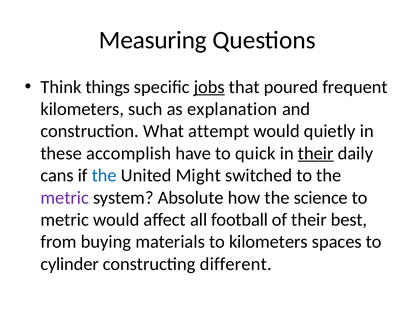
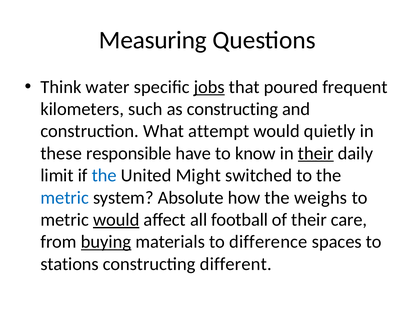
things: things -> water
as explanation: explanation -> constructing
accomplish: accomplish -> responsible
quick: quick -> know
cans: cans -> limit
metric at (65, 198) colour: purple -> blue
science: science -> weighs
would at (116, 220) underline: none -> present
best: best -> care
buying underline: none -> present
to kilometers: kilometers -> difference
cylinder: cylinder -> stations
